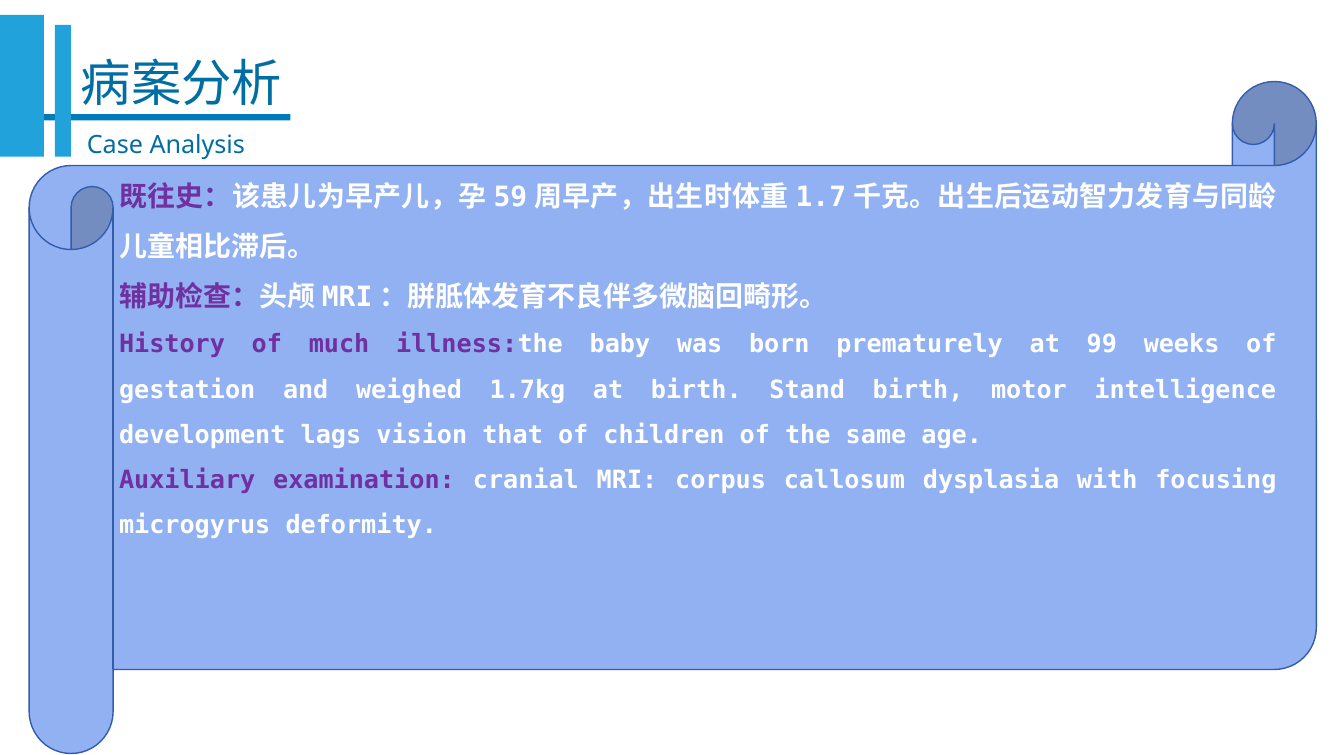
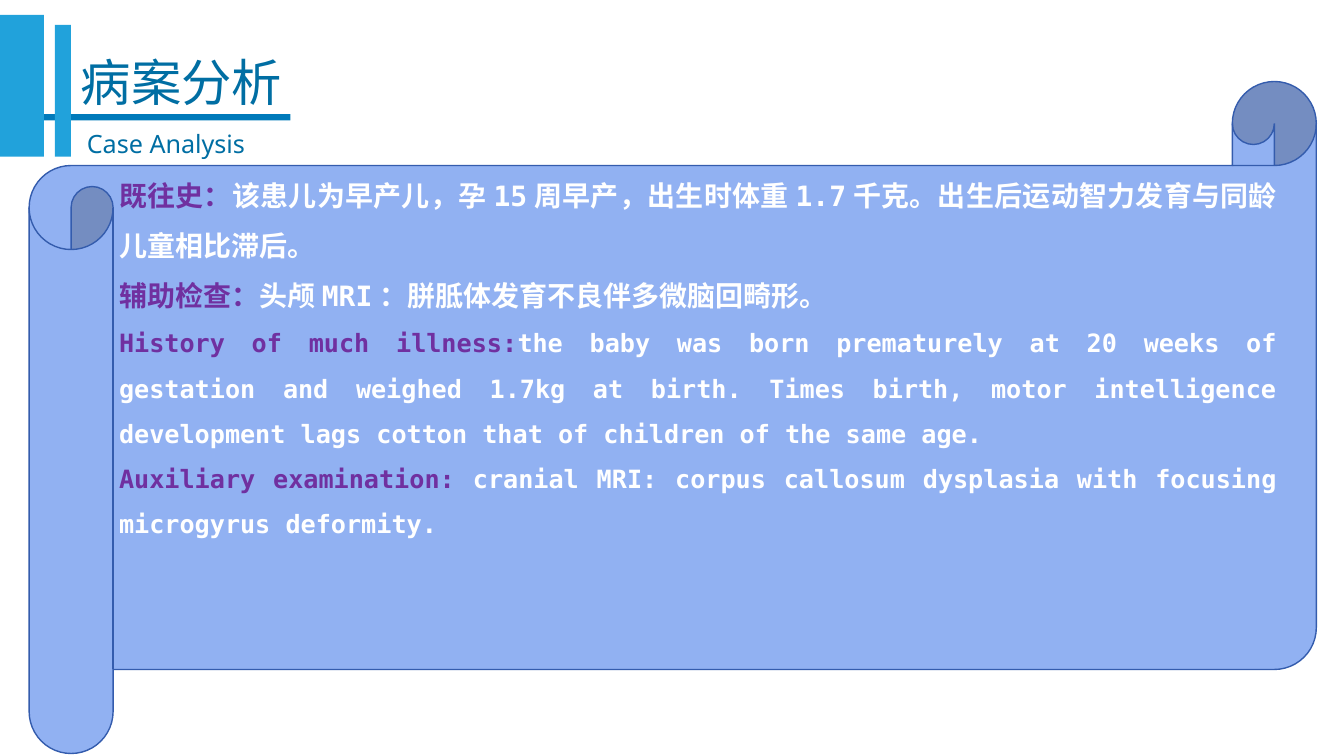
59: 59 -> 15
99: 99 -> 20
Stand: Stand -> Times
vision: vision -> cotton
